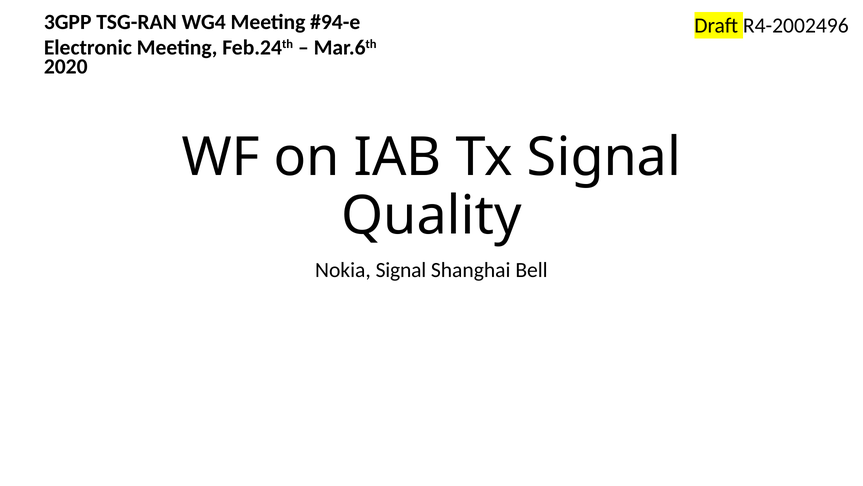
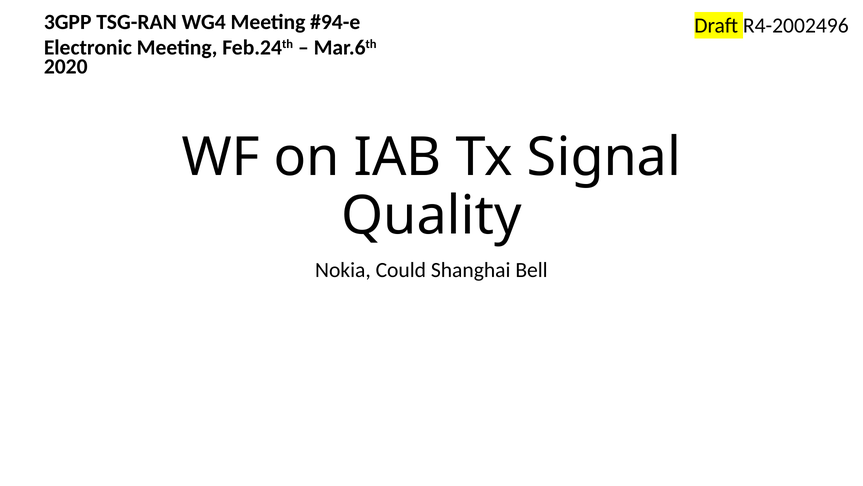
Nokia Signal: Signal -> Could
